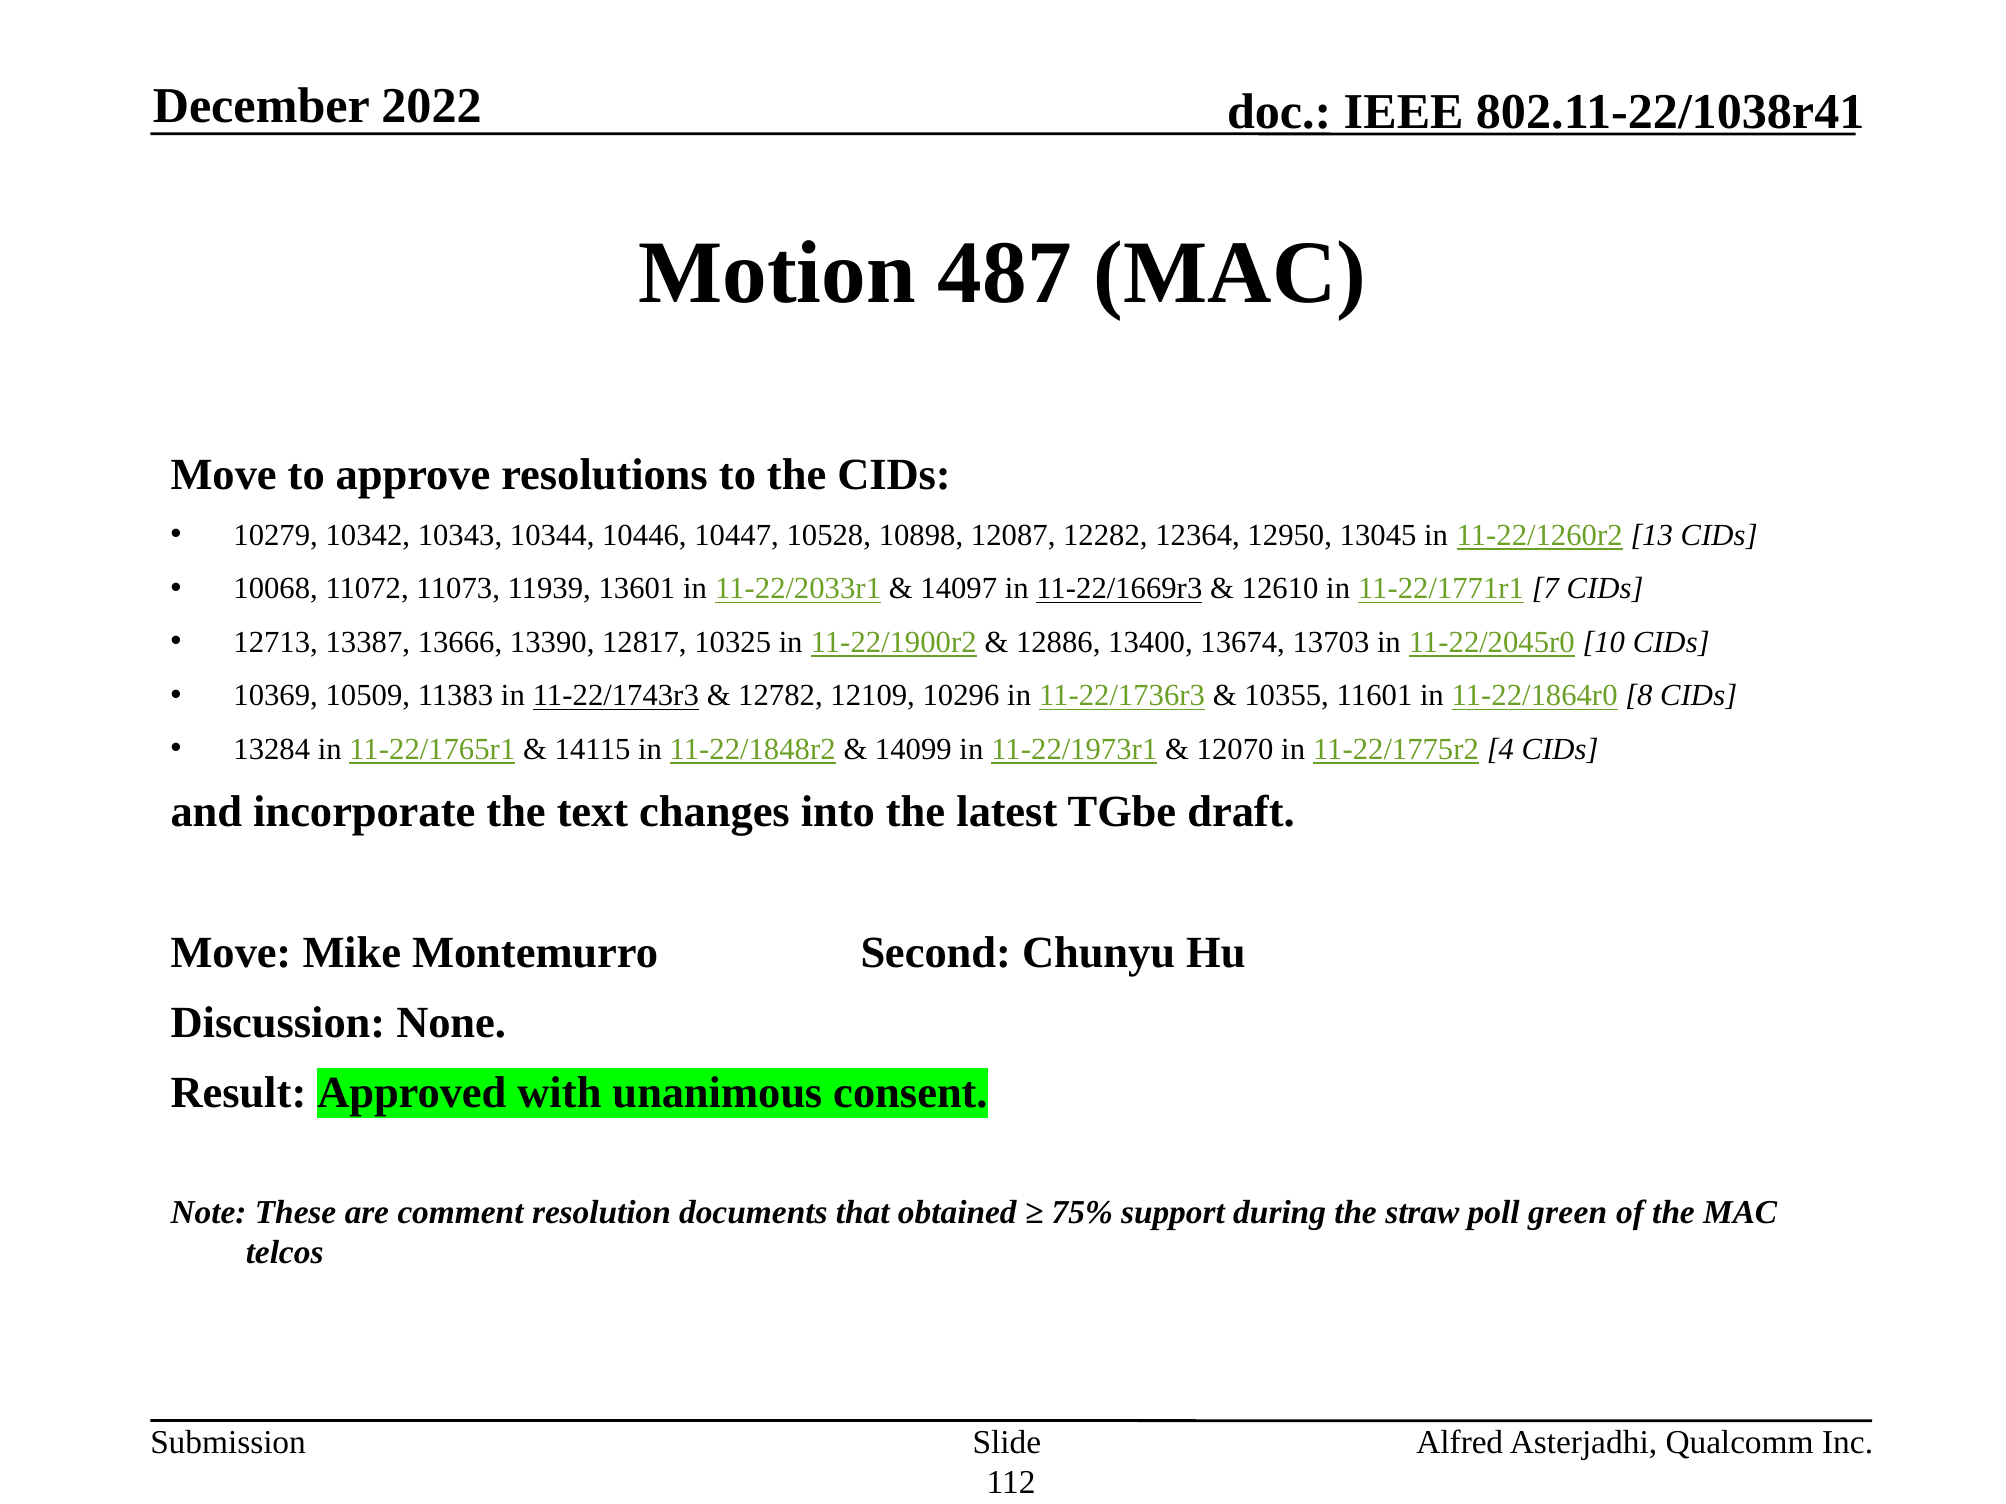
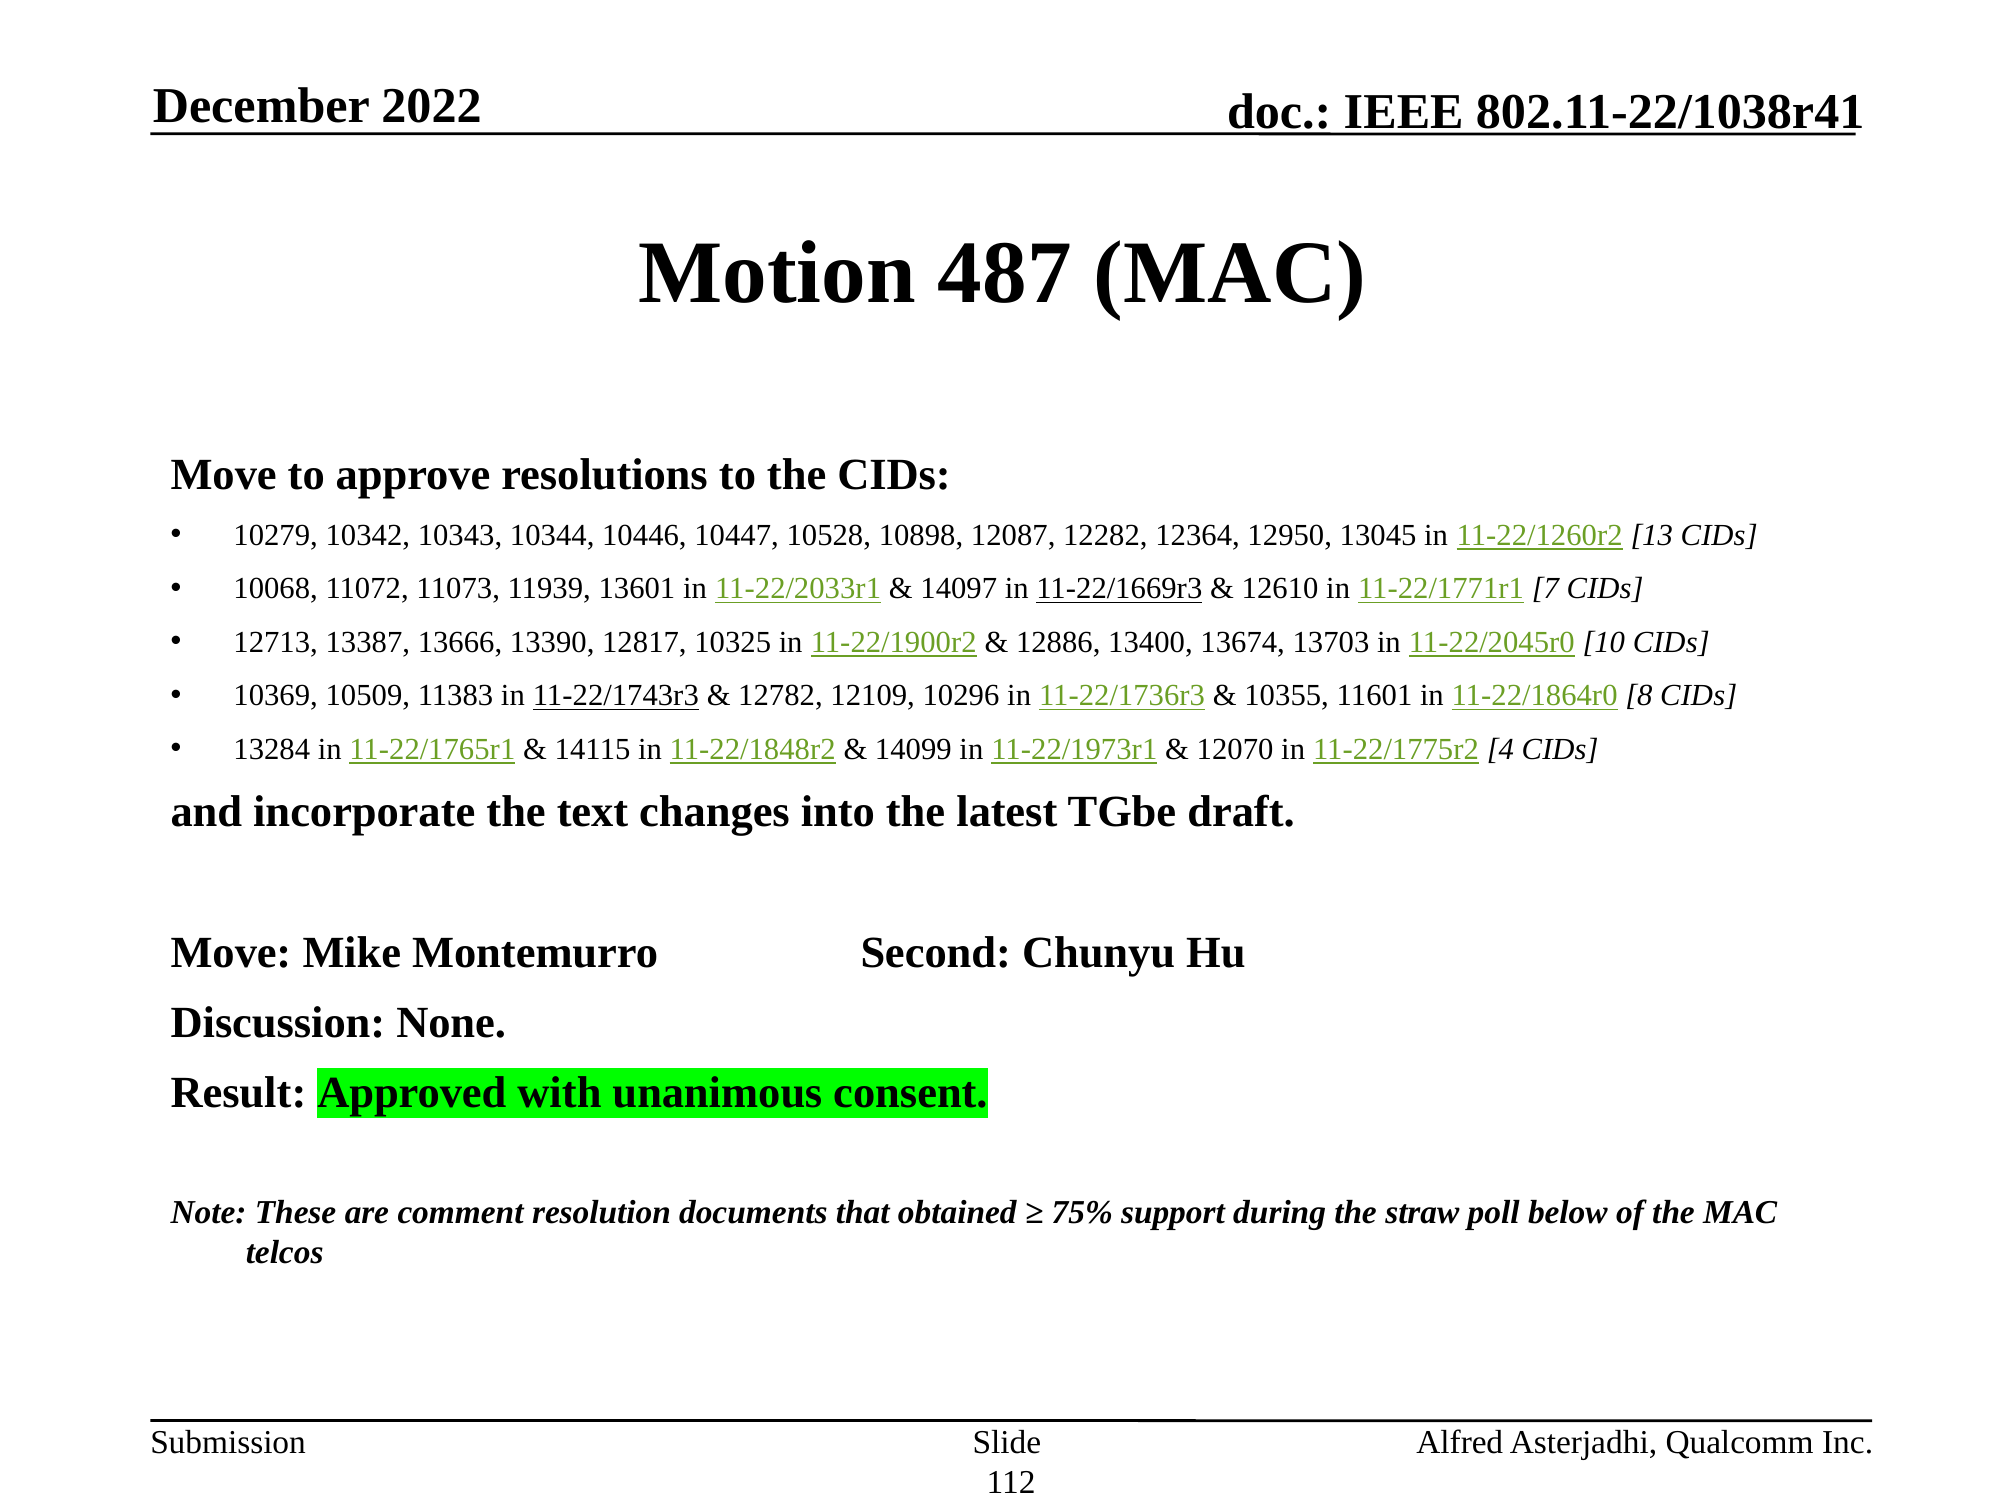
green: green -> below
